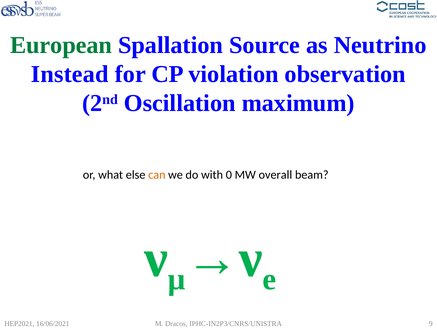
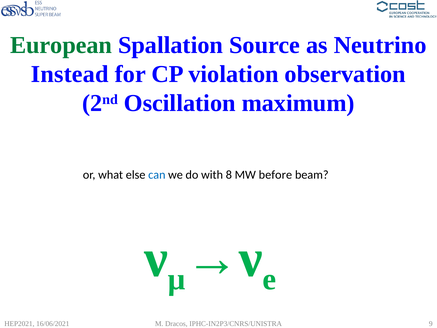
can colour: orange -> blue
0: 0 -> 8
overall: overall -> before
